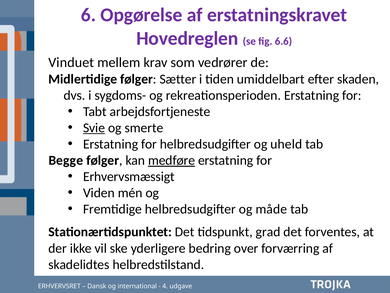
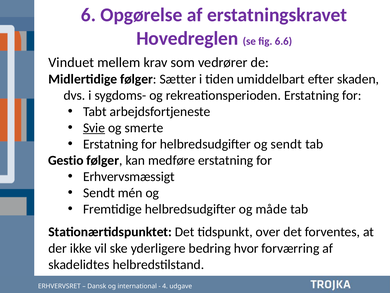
og uheld: uheld -> sendt
Begge: Begge -> Gestio
medføre underline: present -> none
Viden at (99, 193): Viden -> Sendt
grad: grad -> over
over: over -> hvor
